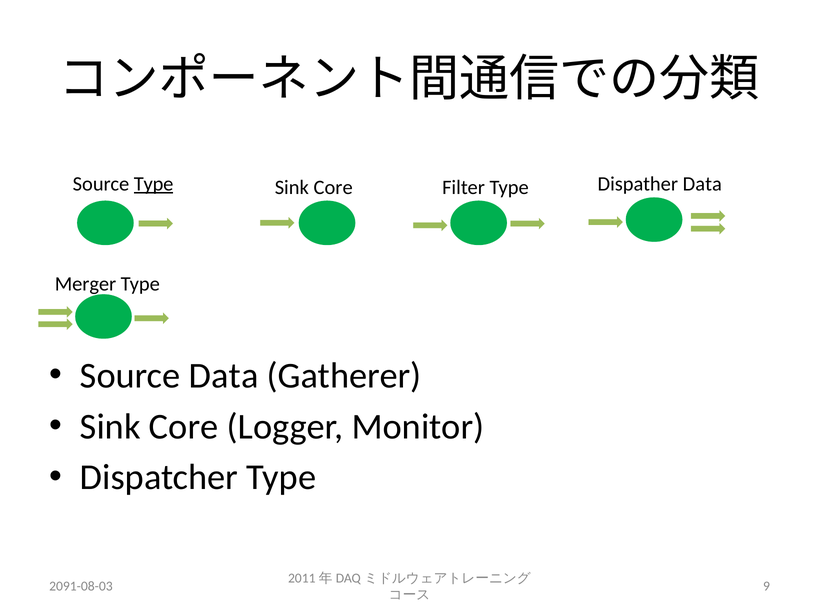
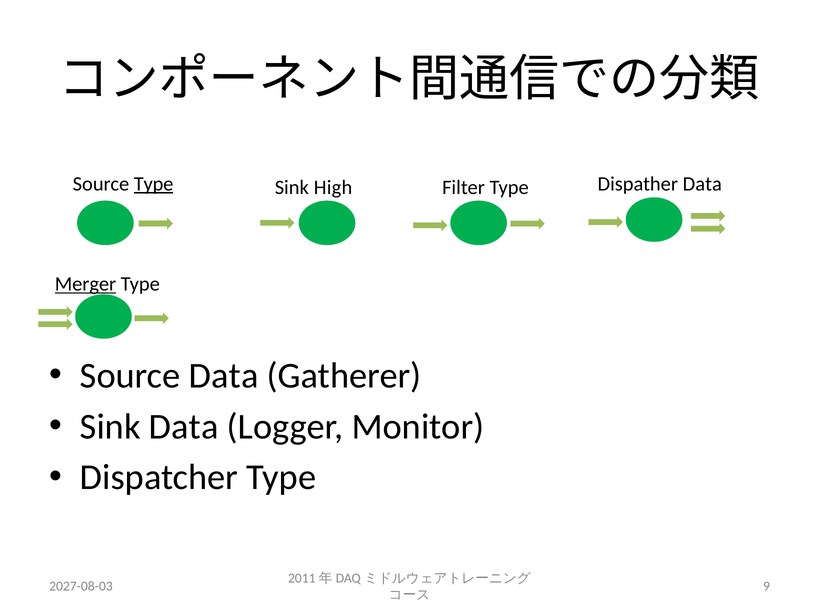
Core at (333, 187): Core -> High
Merger underline: none -> present
Core at (184, 427): Core -> Data
2091-08-03: 2091-08-03 -> 2027-08-03
